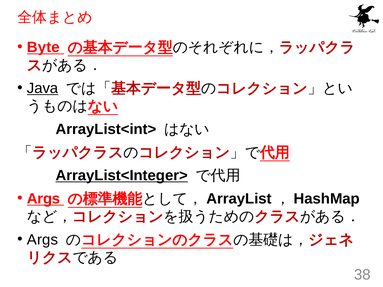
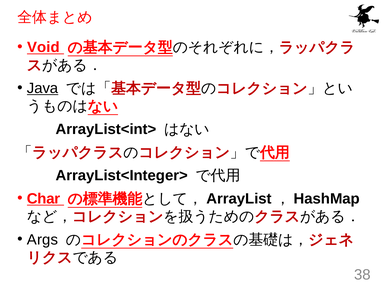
Byte: Byte -> Void
ArrayList<Integer> underline: present -> none
Args at (43, 199): Args -> Char
